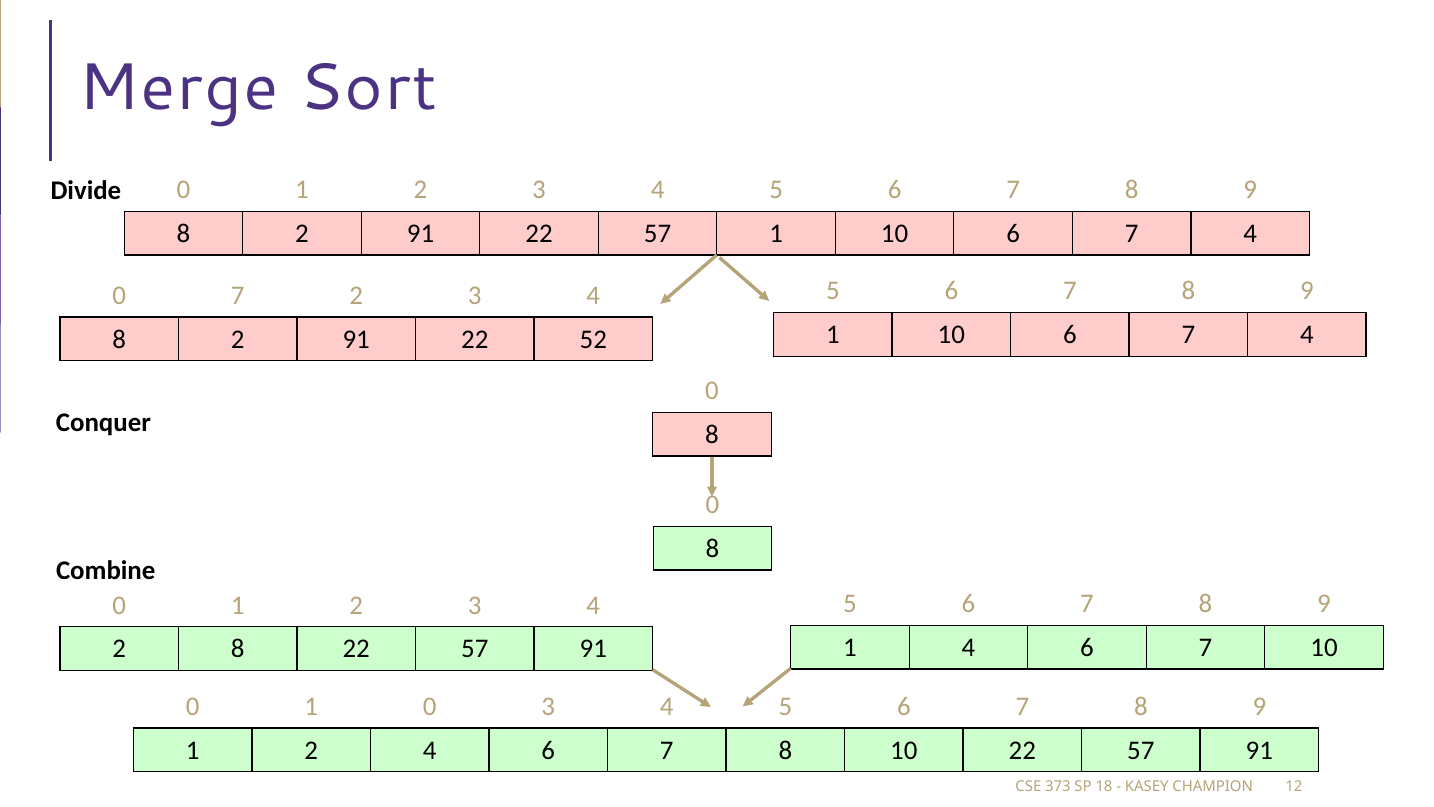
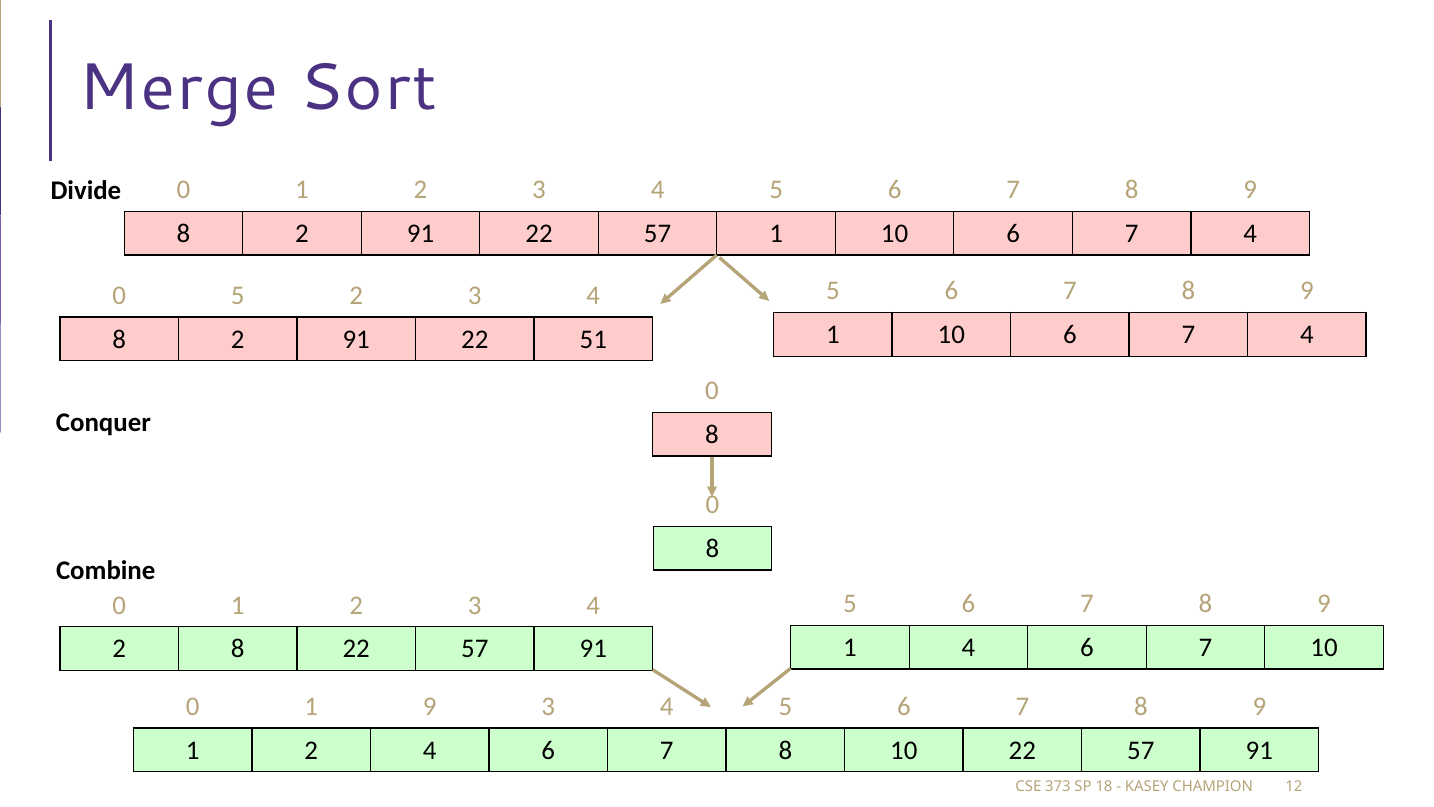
0 7: 7 -> 5
52: 52 -> 51
1 0: 0 -> 9
